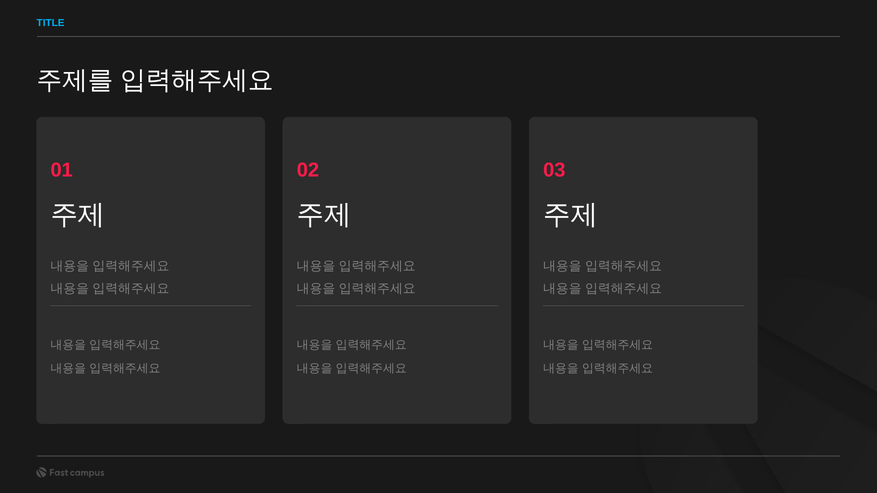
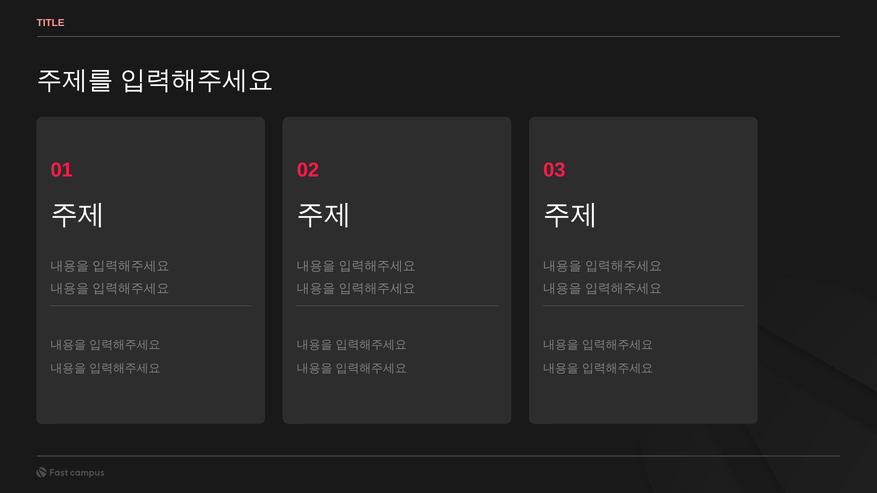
TITLE colour: light blue -> pink
